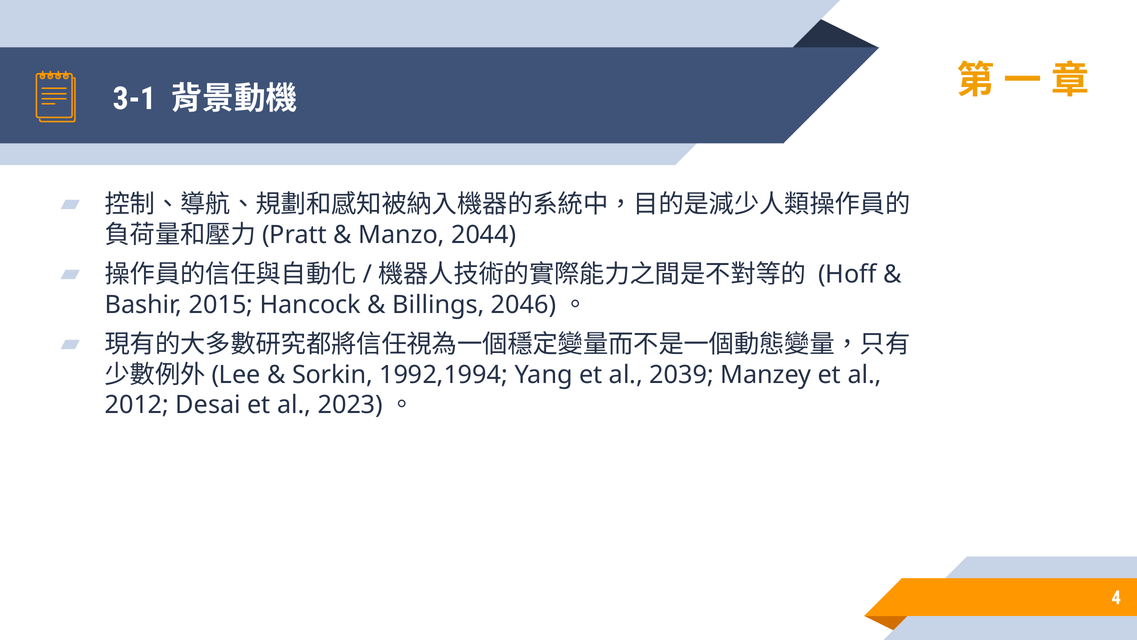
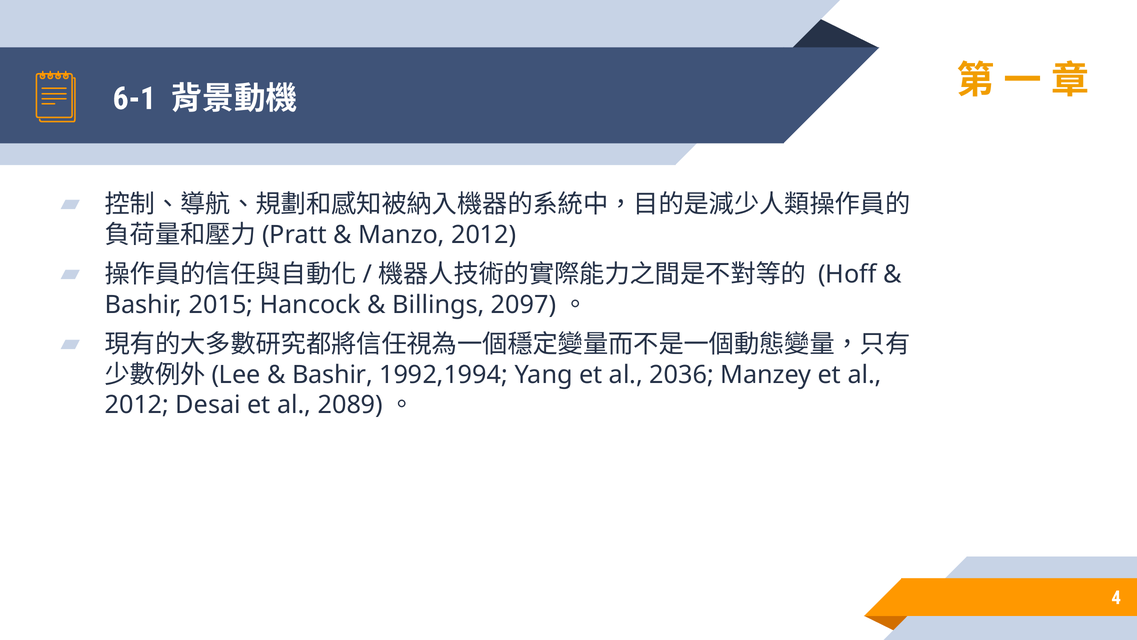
3-1: 3-1 -> 6-1
Manzo 2044: 2044 -> 2012
2046: 2046 -> 2097
Sorkin at (333, 375): Sorkin -> Bashir
2039: 2039 -> 2036
2023: 2023 -> 2089
